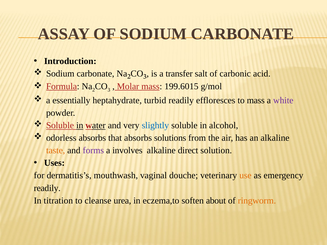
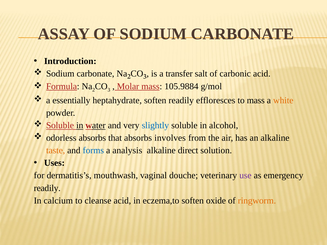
199.6015: 199.6015 -> 105.9884
heptahydrate turbid: turbid -> soften
white colour: purple -> orange
solutions: solutions -> involves
forms colour: purple -> blue
involves: involves -> analysis
use colour: orange -> purple
titration: titration -> calcium
cleanse urea: urea -> acid
about: about -> oxide
